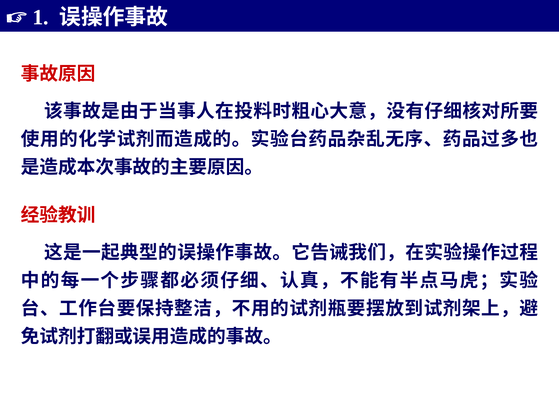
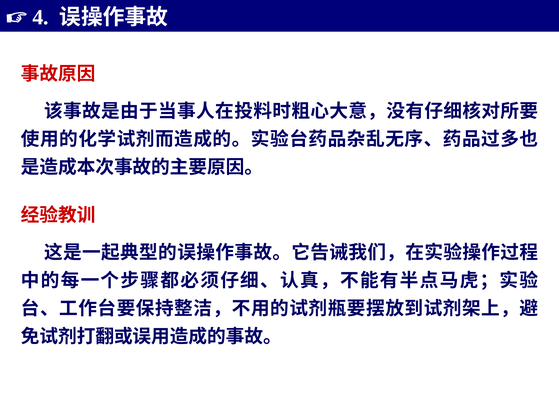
1: 1 -> 4
